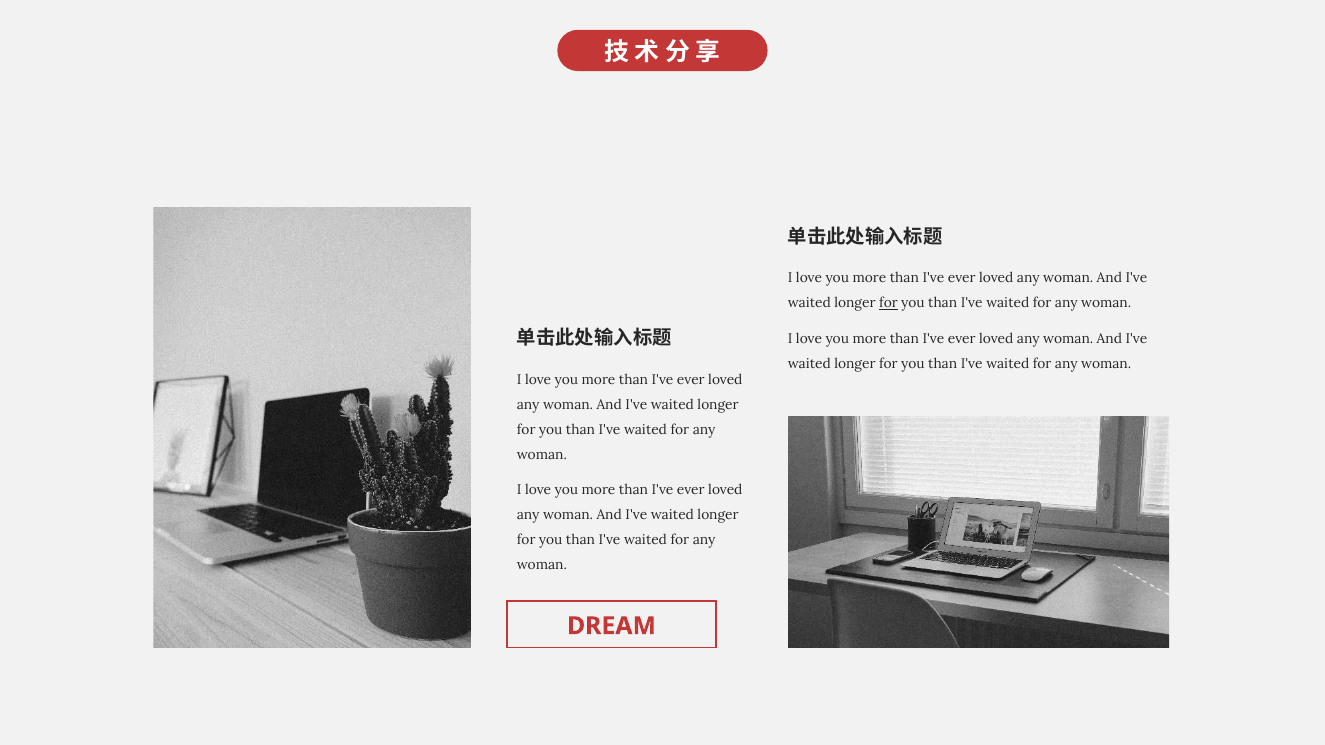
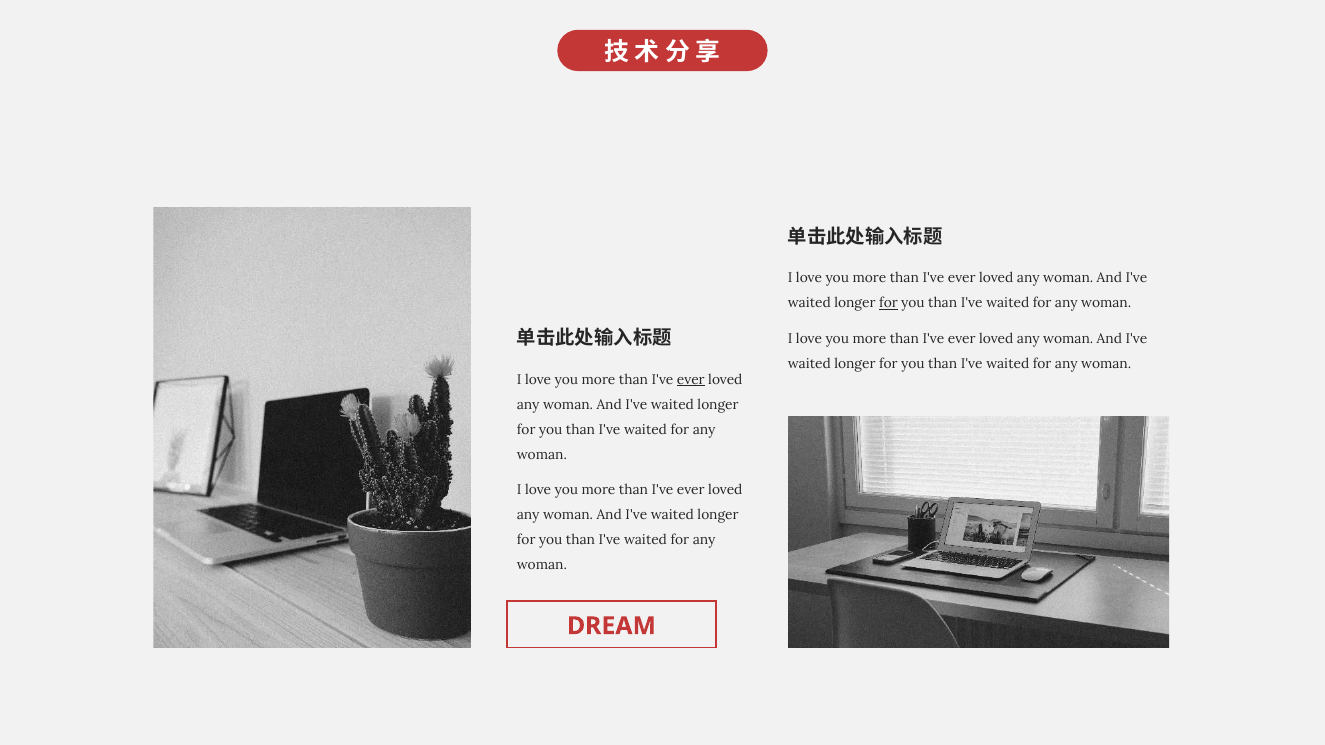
ever at (691, 380) underline: none -> present
